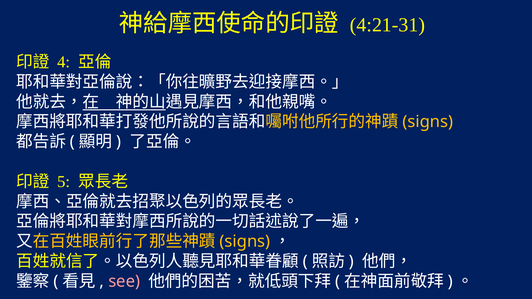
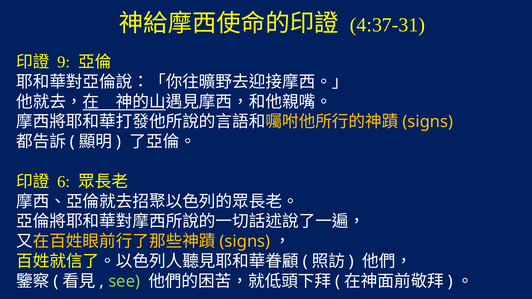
4:21-31: 4:21-31 -> 4:37-31
4: 4 -> 9
5: 5 -> 6
see colour: pink -> light green
